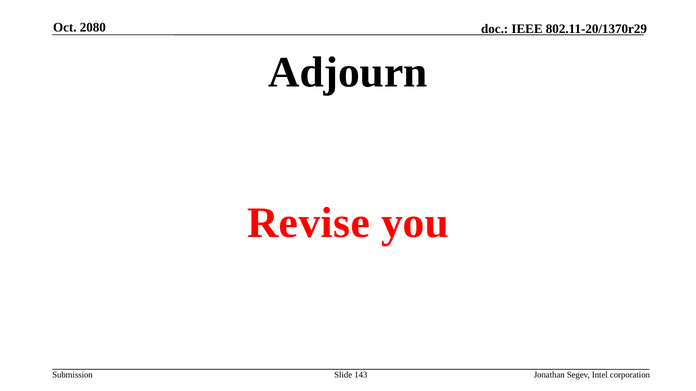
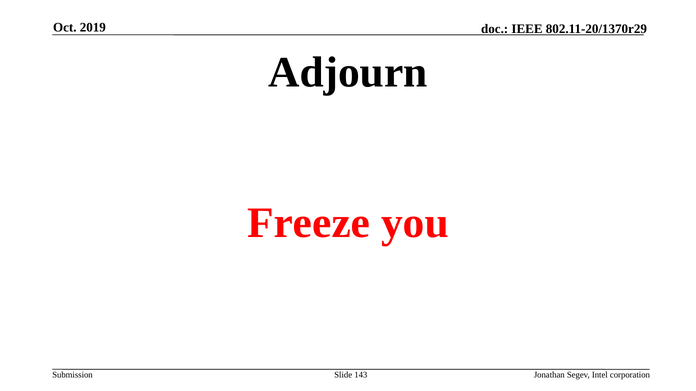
2080: 2080 -> 2019
Revise: Revise -> Freeze
